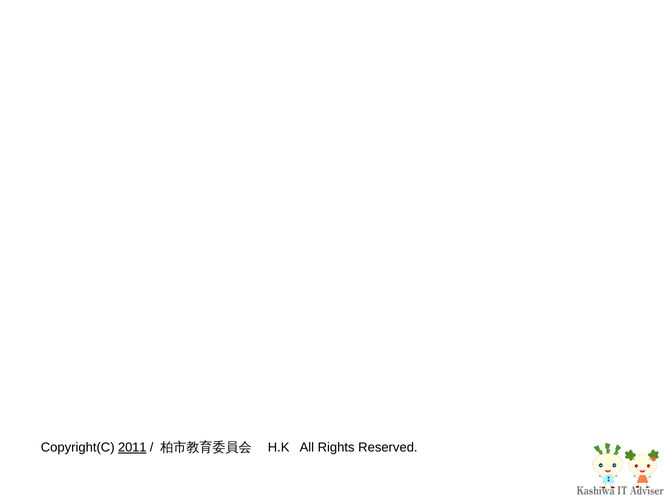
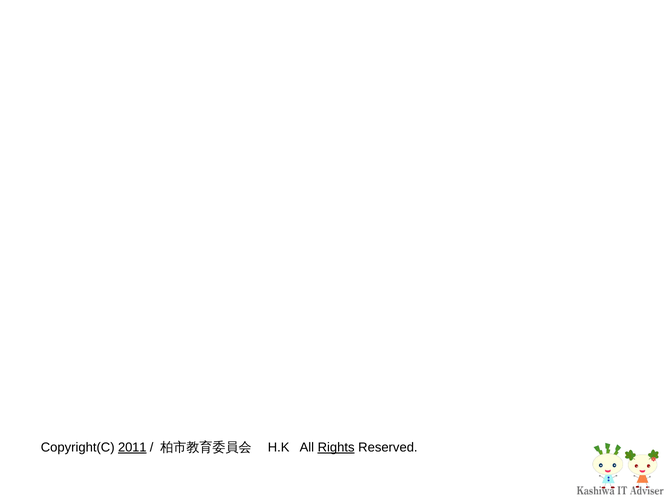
Rights underline: none -> present
